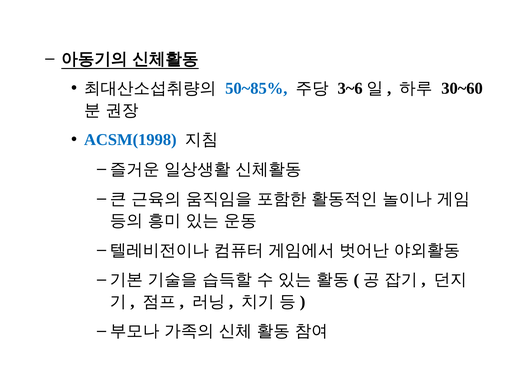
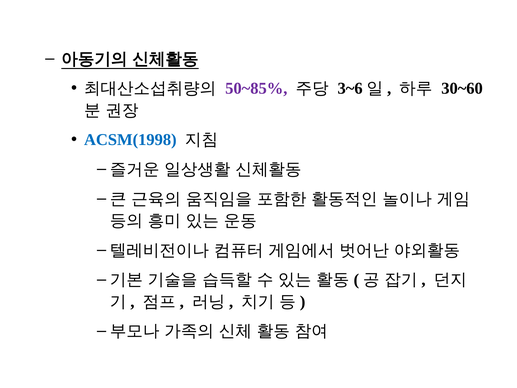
50~85% colour: blue -> purple
